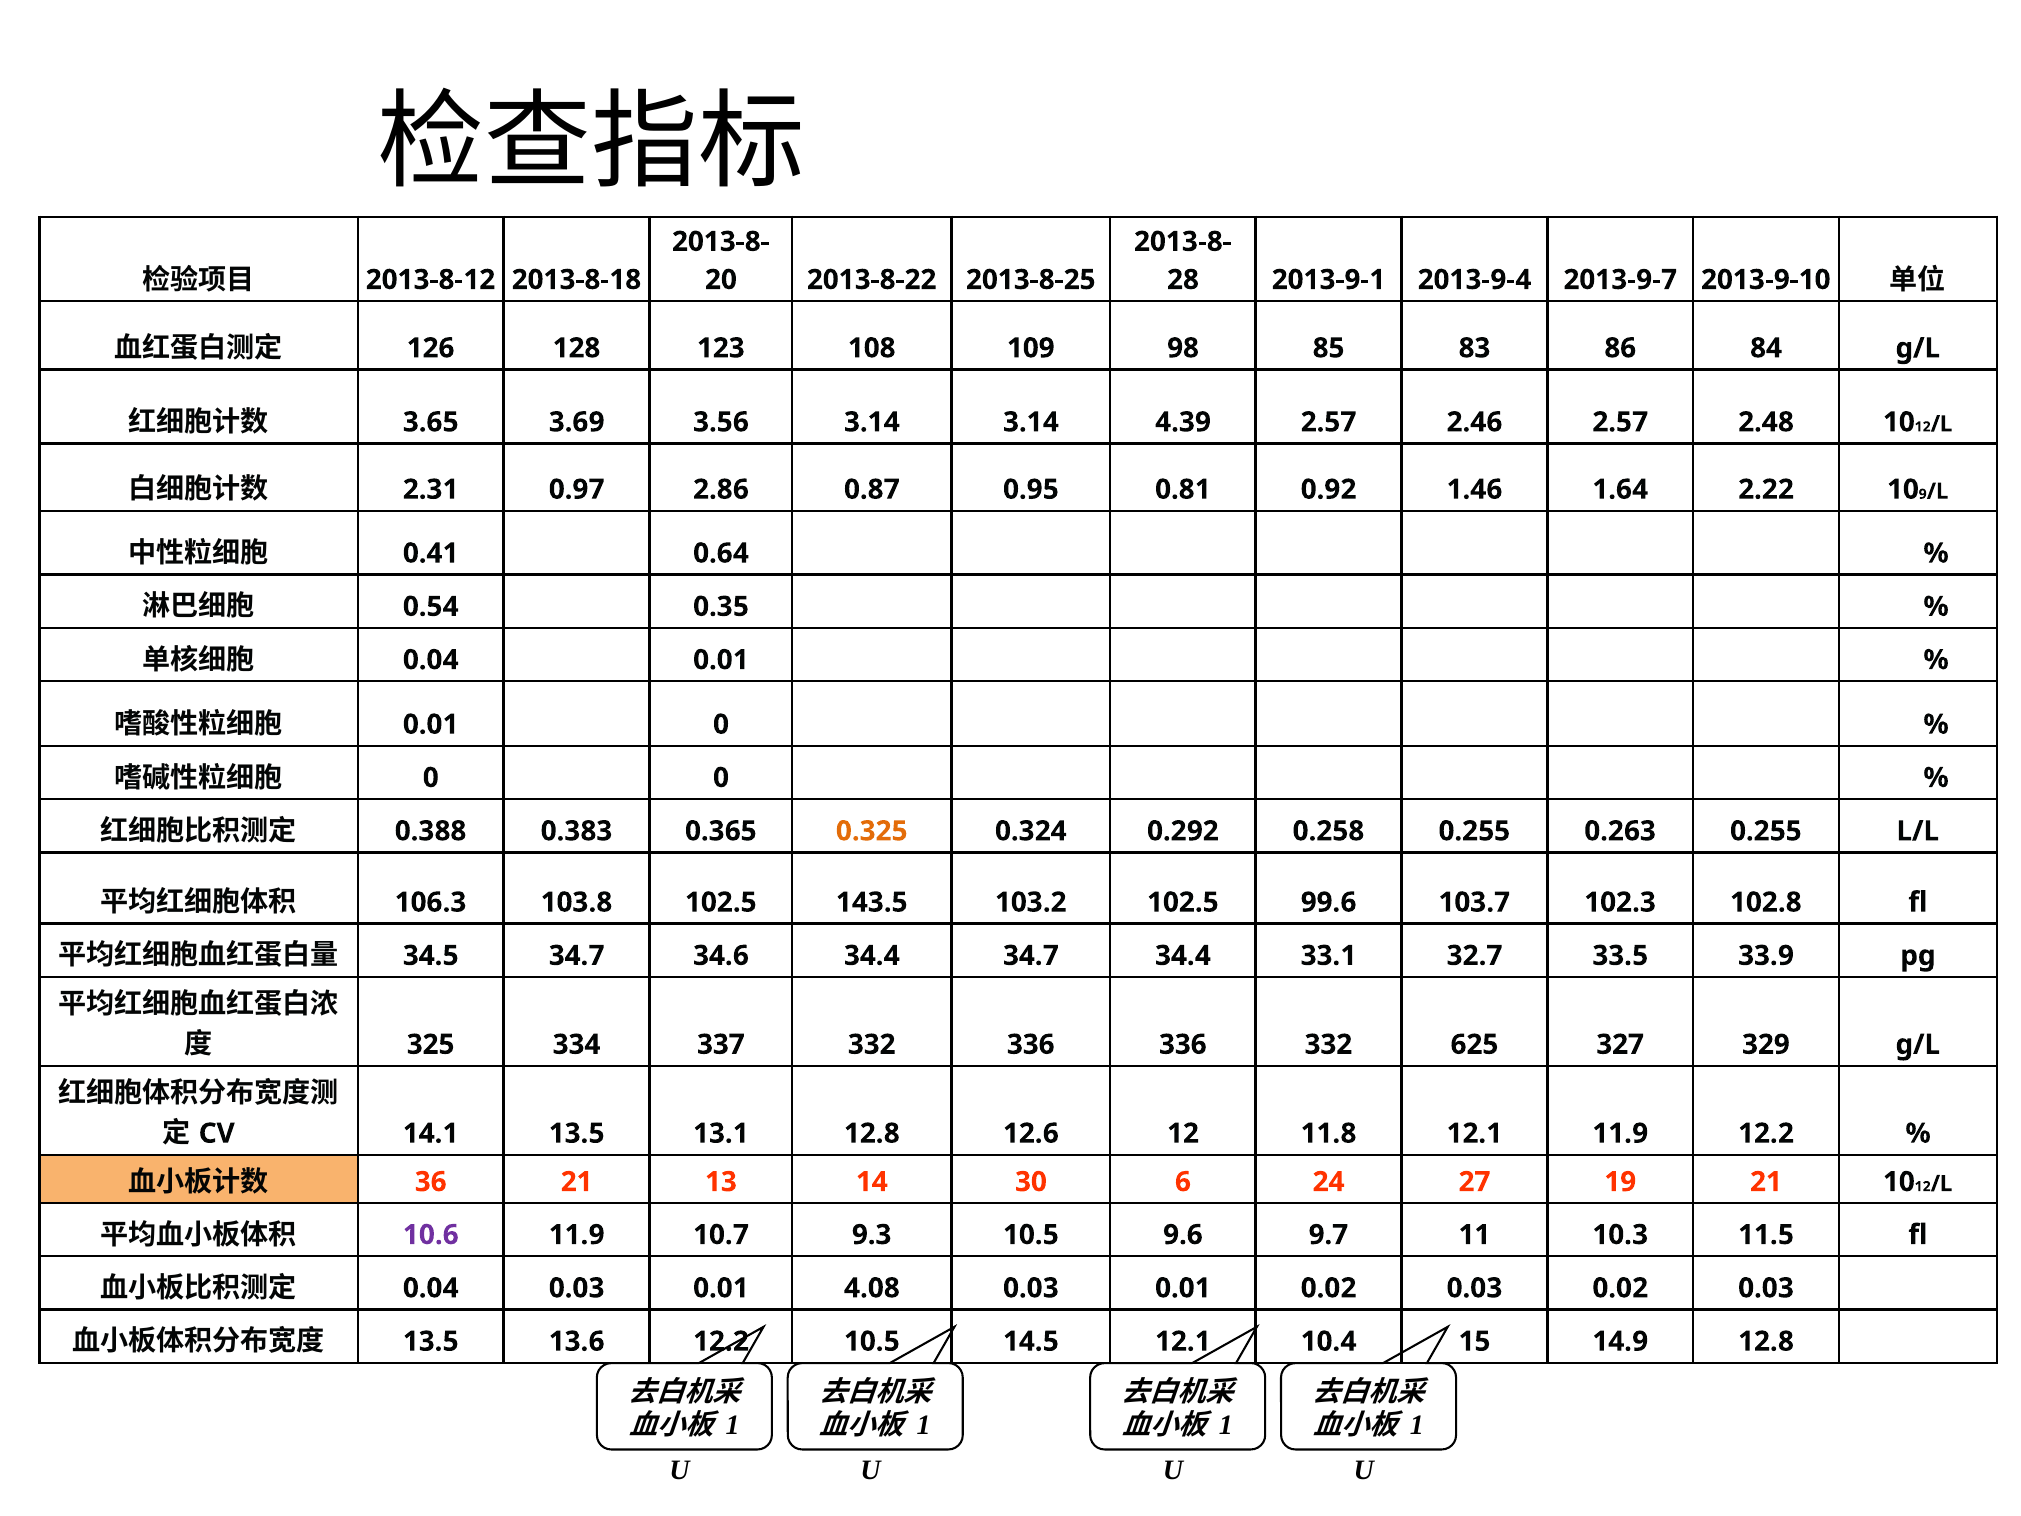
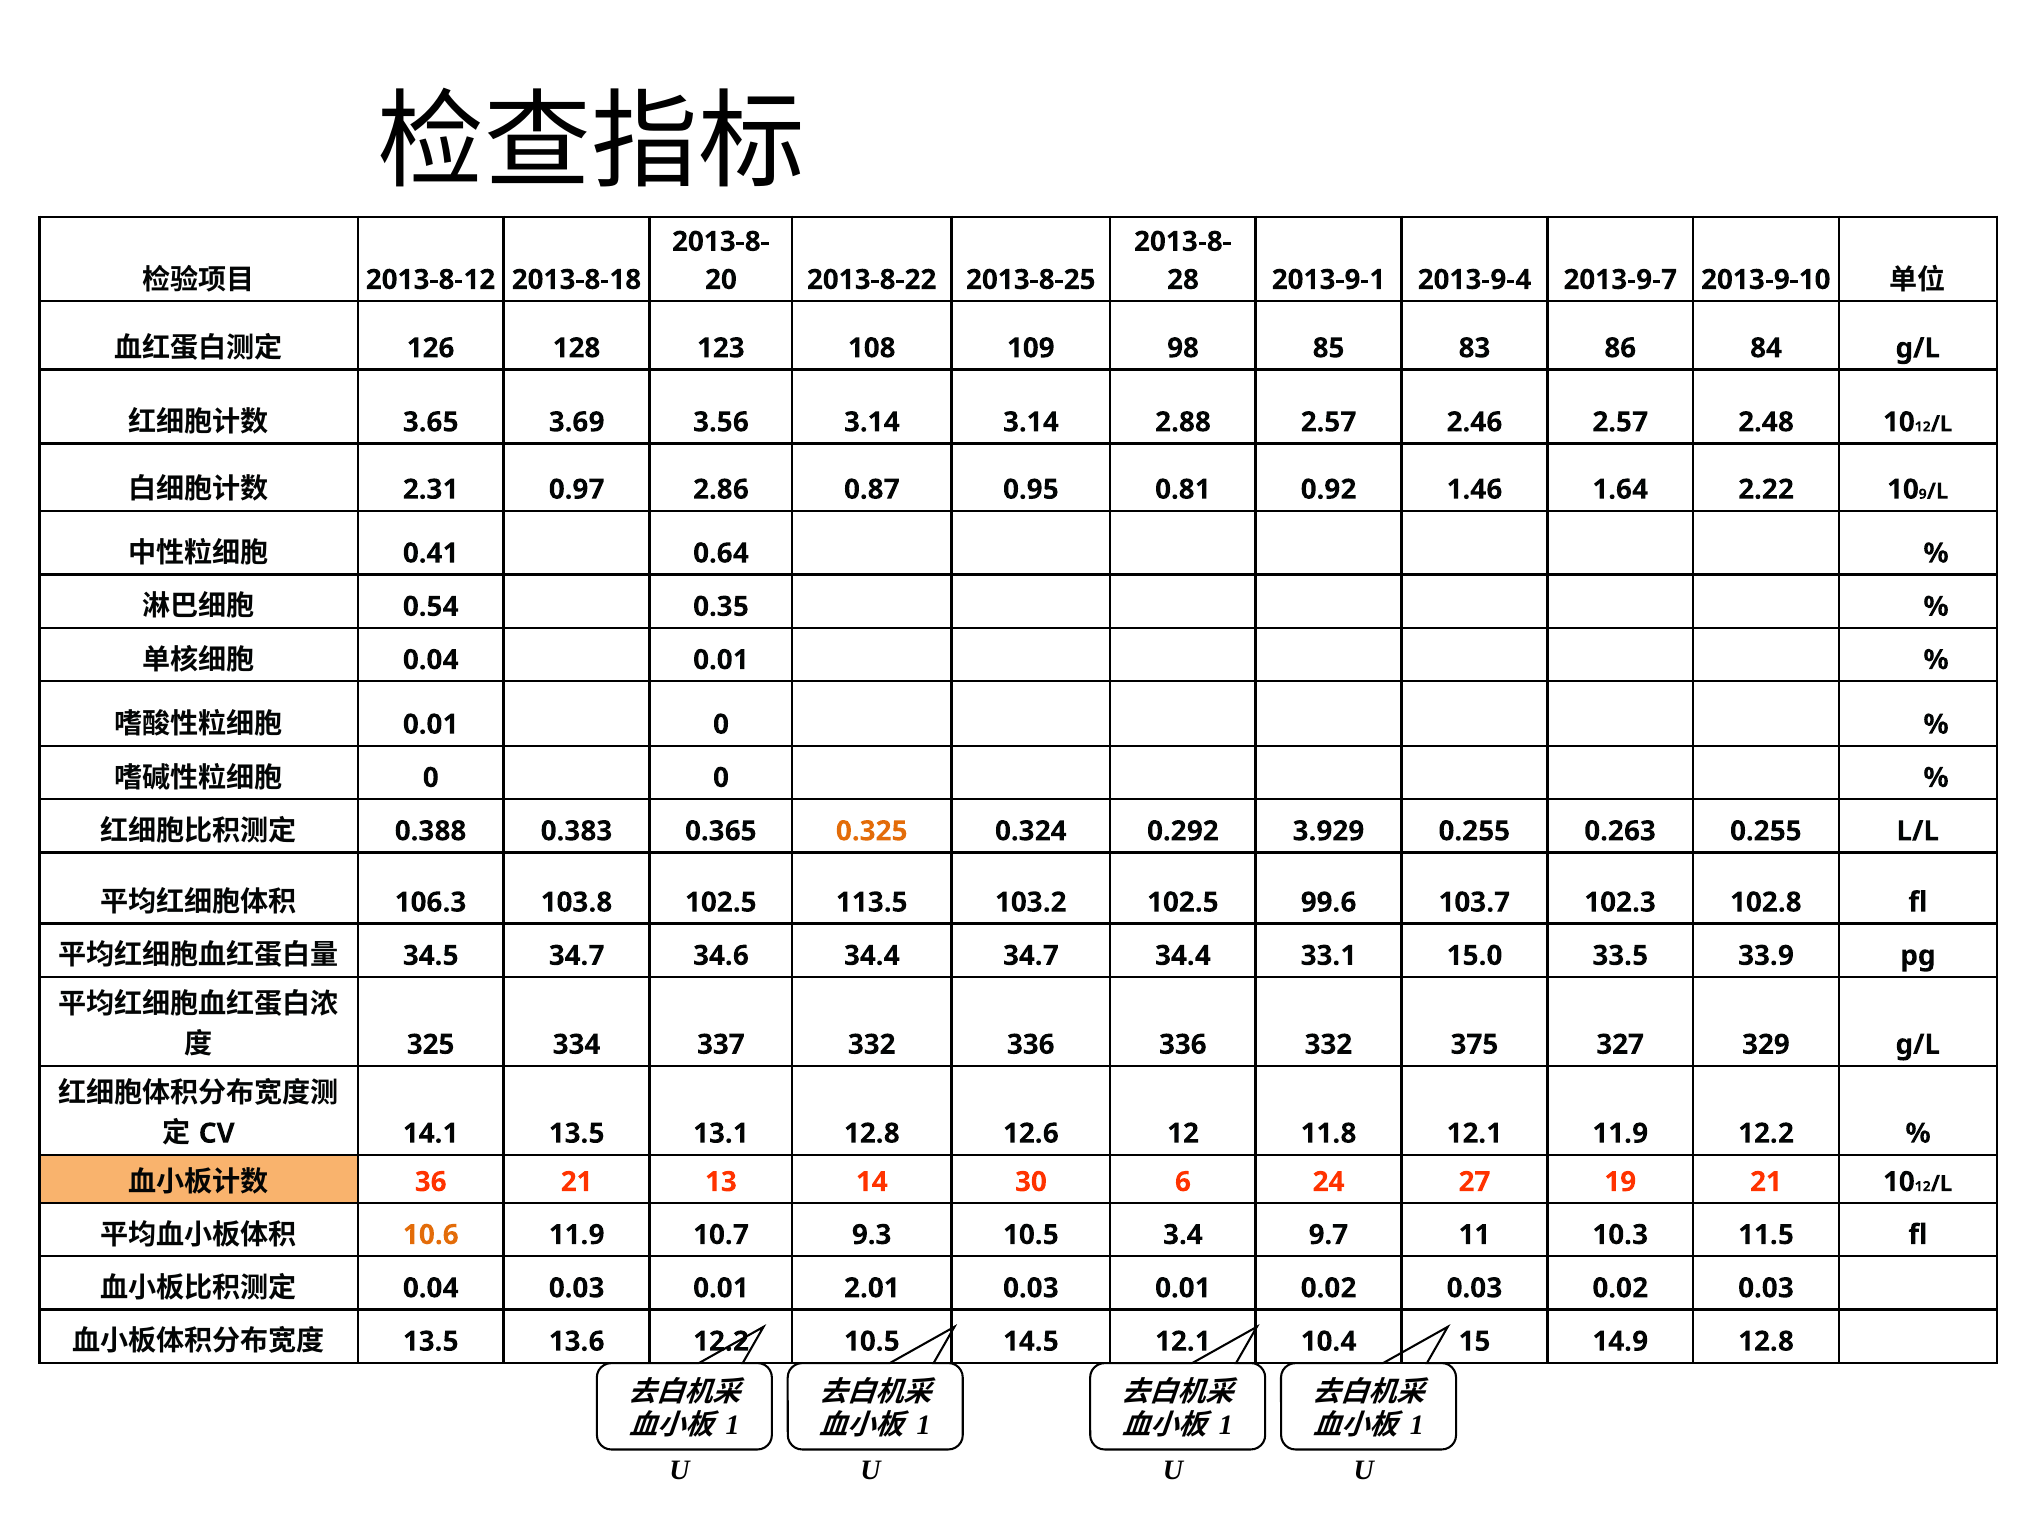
4.39: 4.39 -> 2.88
0.258: 0.258 -> 3.929
143.5: 143.5 -> 113.5
32.7: 32.7 -> 15.0
625: 625 -> 375
10.6 colour: purple -> orange
9.6: 9.6 -> 3.4
4.08: 4.08 -> 2.01
